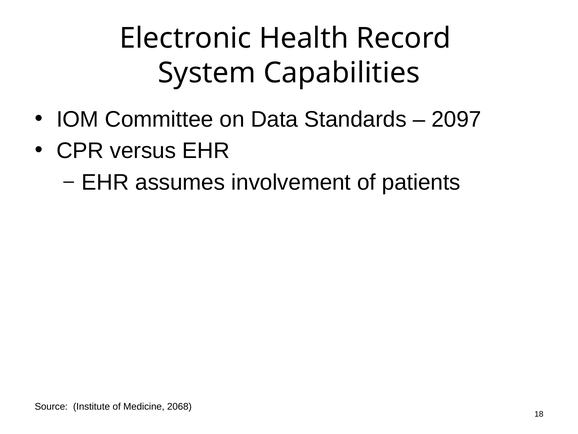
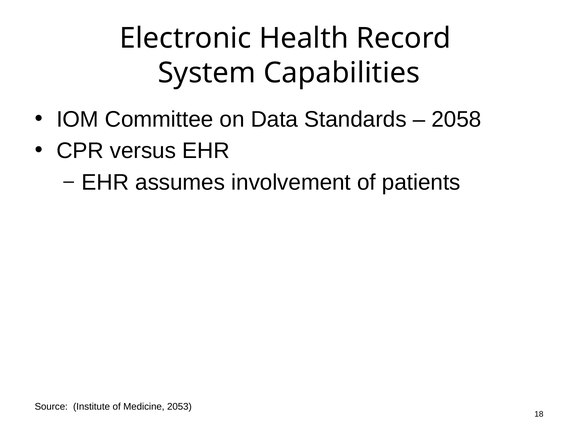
2097: 2097 -> 2058
2068: 2068 -> 2053
